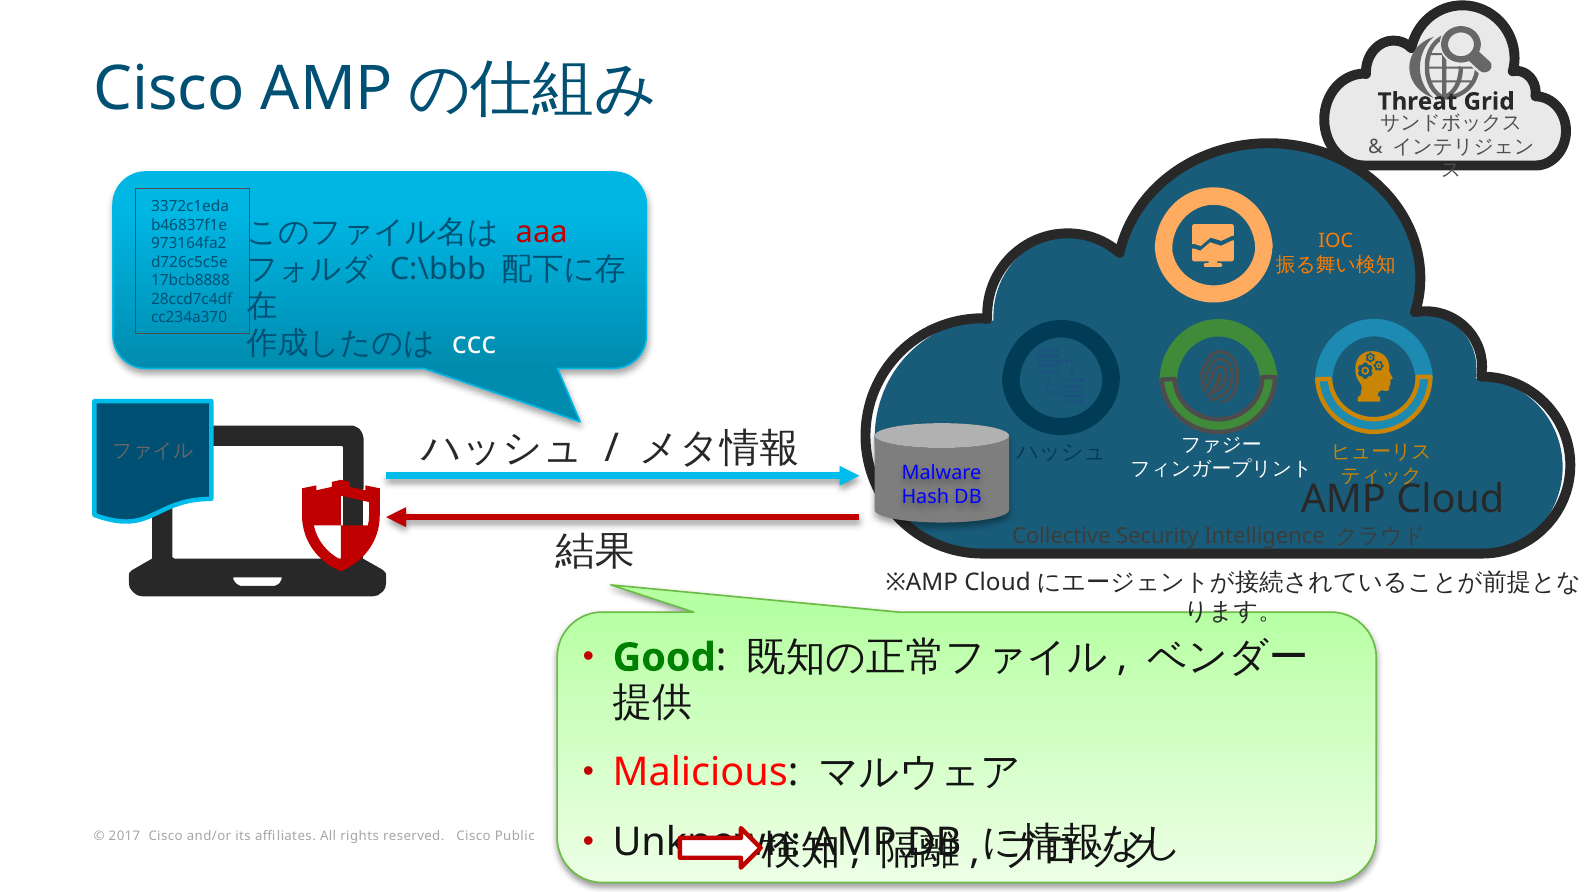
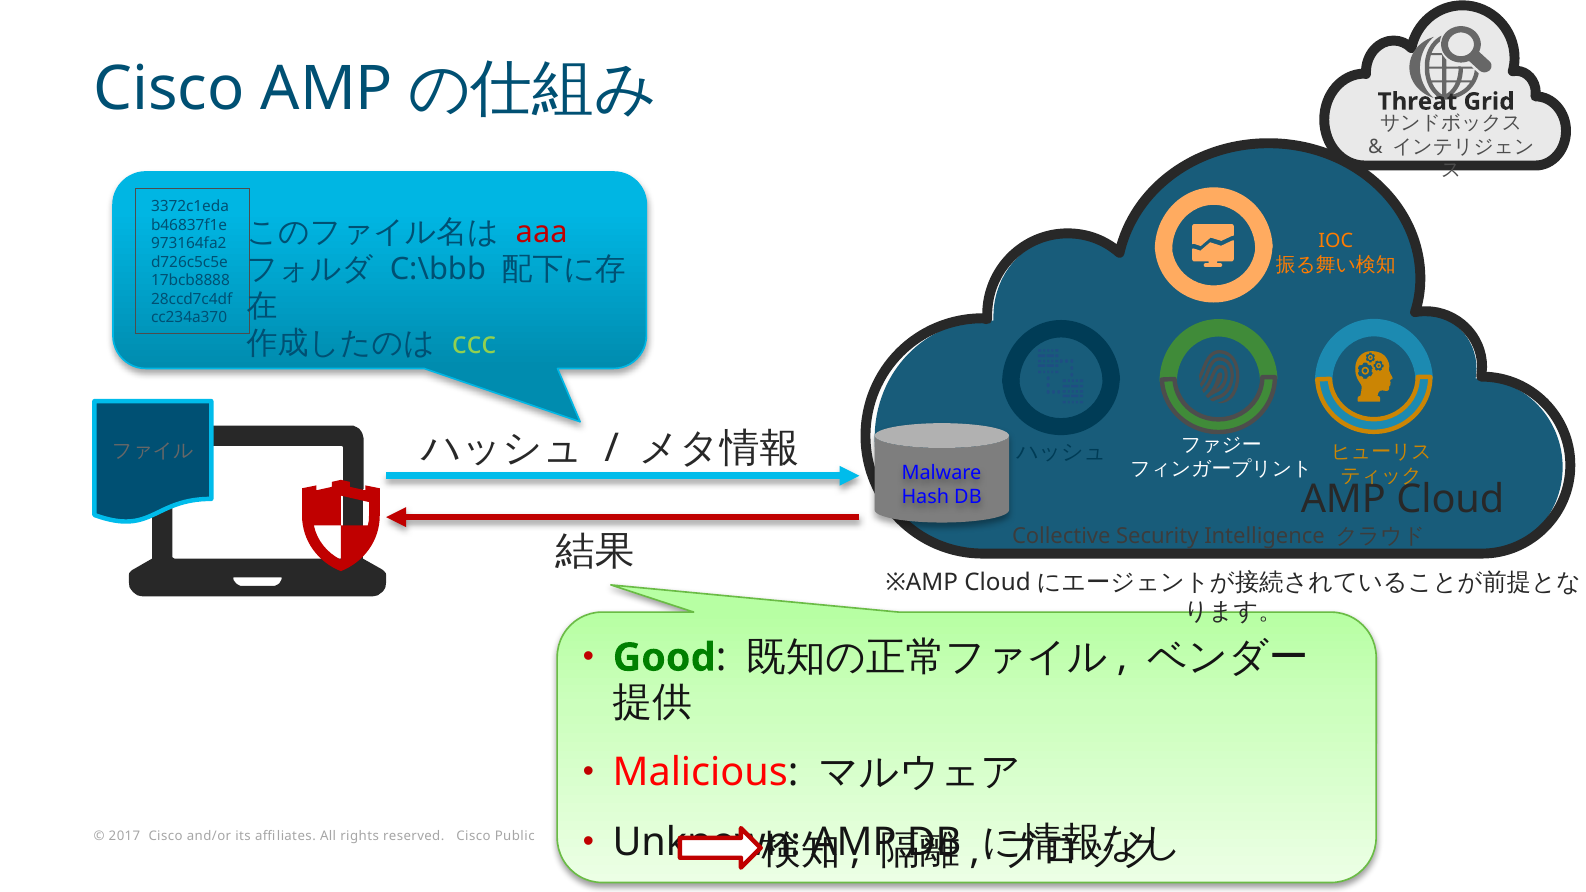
ccc colour: white -> light green
